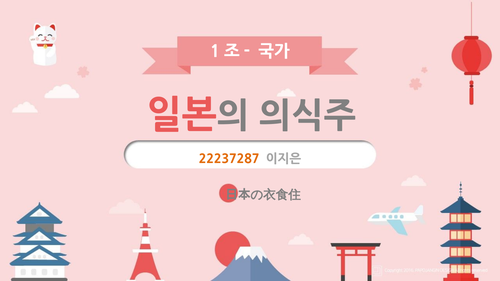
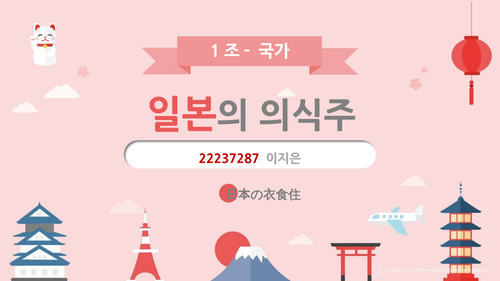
22237287 colour: orange -> red
